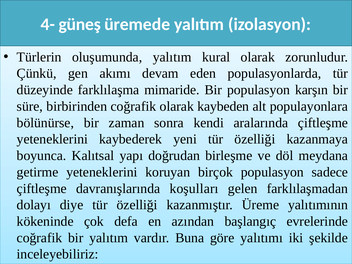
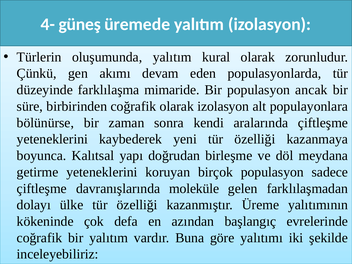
karşın: karşın -> ancak
olarak kaybeden: kaybeden -> izolasyon
koşulları: koşulları -> moleküle
diye: diye -> ülke
